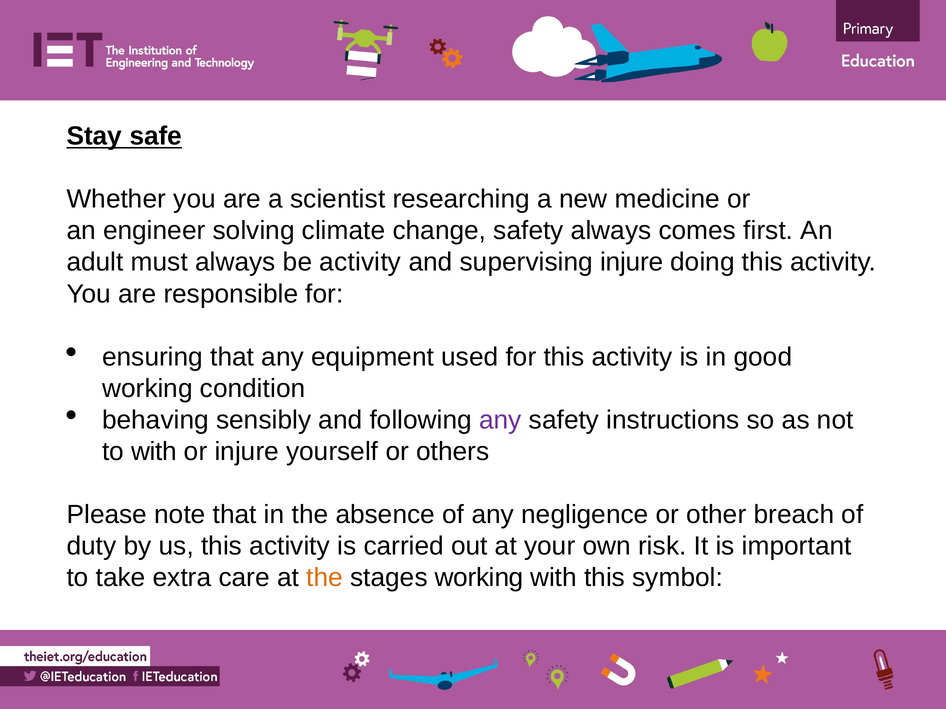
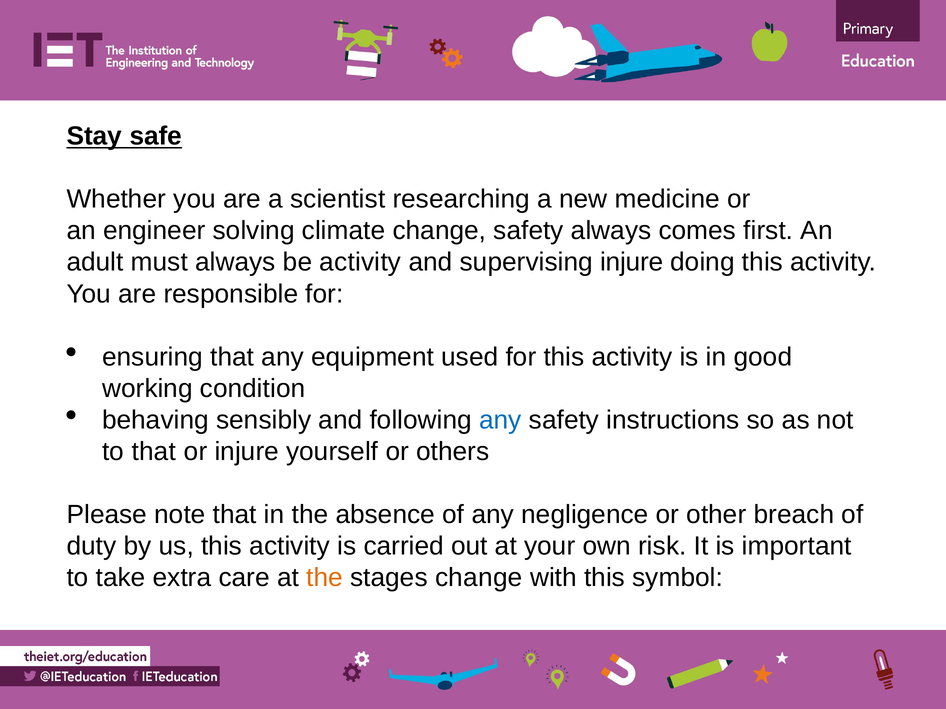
any at (500, 420) colour: purple -> blue
to with: with -> that
stages working: working -> change
